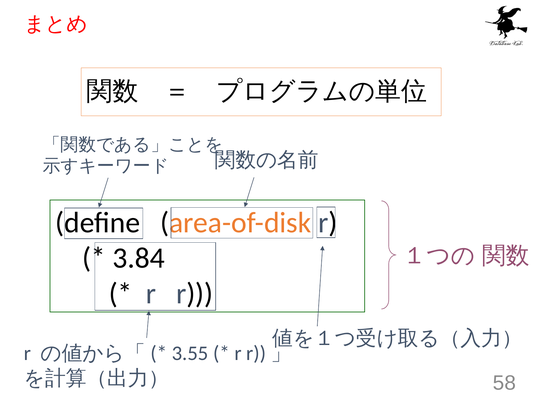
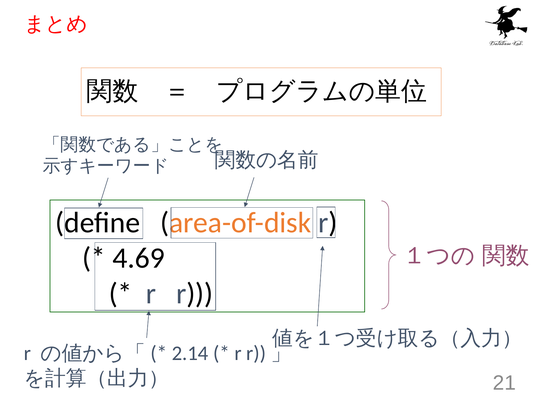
3.84: 3.84 -> 4.69
3.55: 3.55 -> 2.14
58: 58 -> 21
